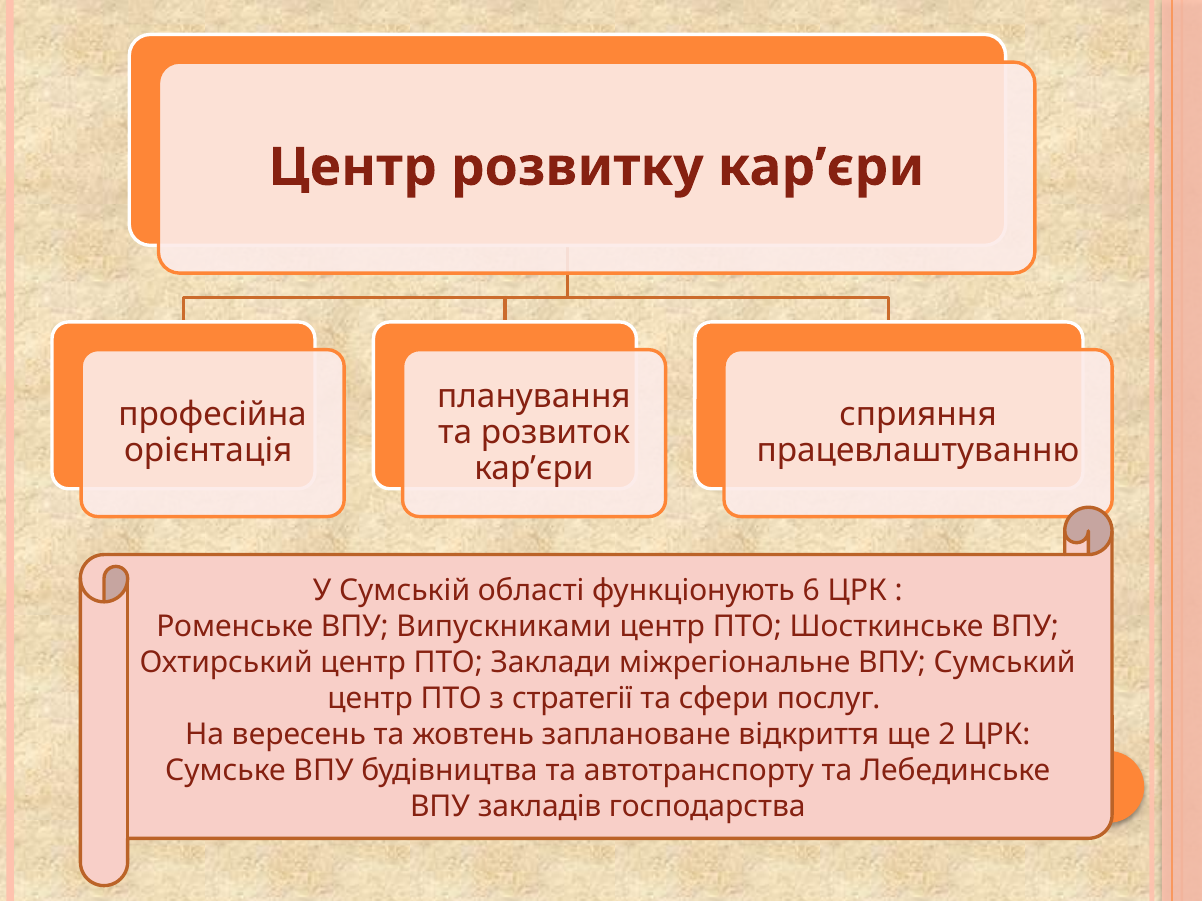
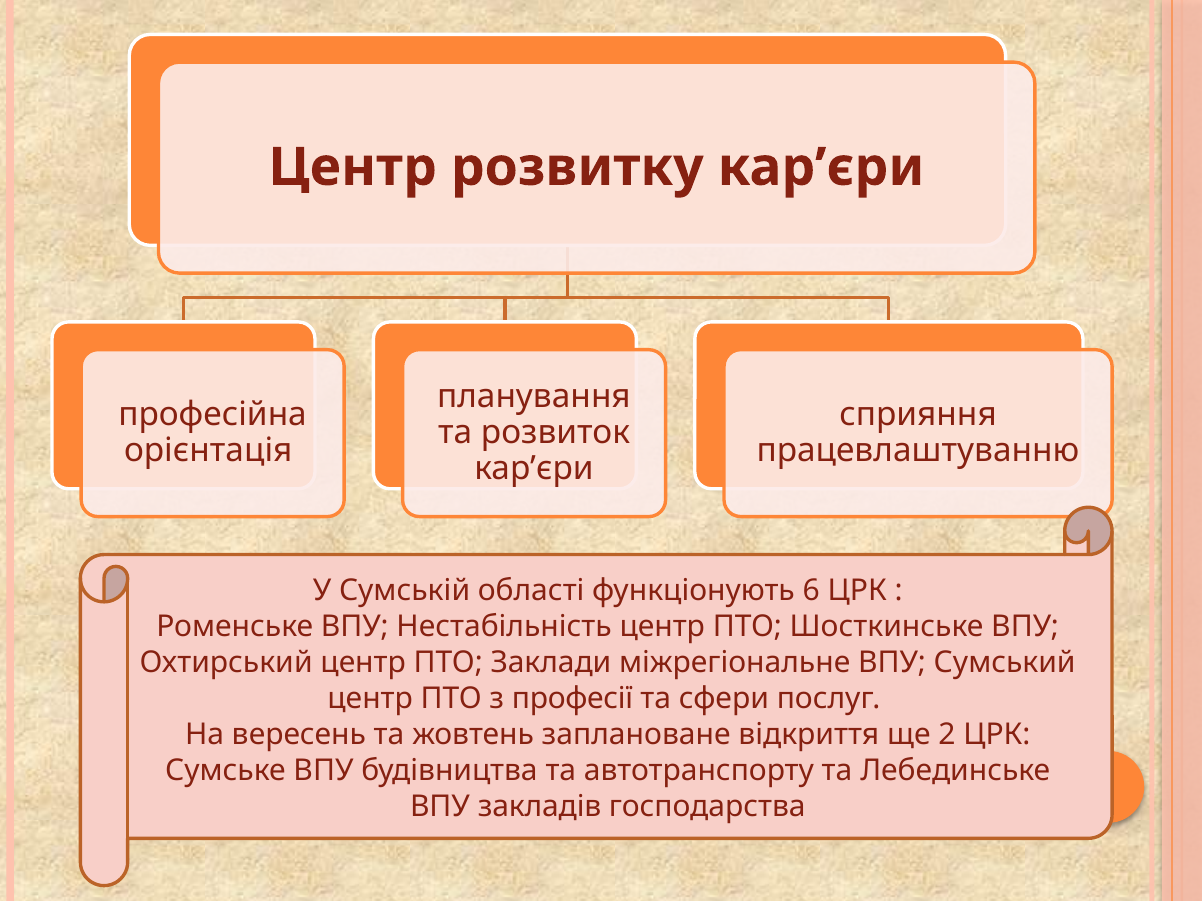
Випускниками: Випускниками -> Нестабільність
стратегії: стратегії -> професії
